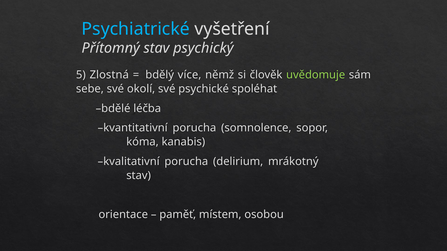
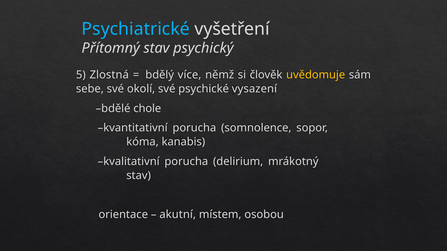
uvědomuje colour: light green -> yellow
spoléhat: spoléhat -> vysazení
léčba: léčba -> chole
paměť: paměť -> akutní
